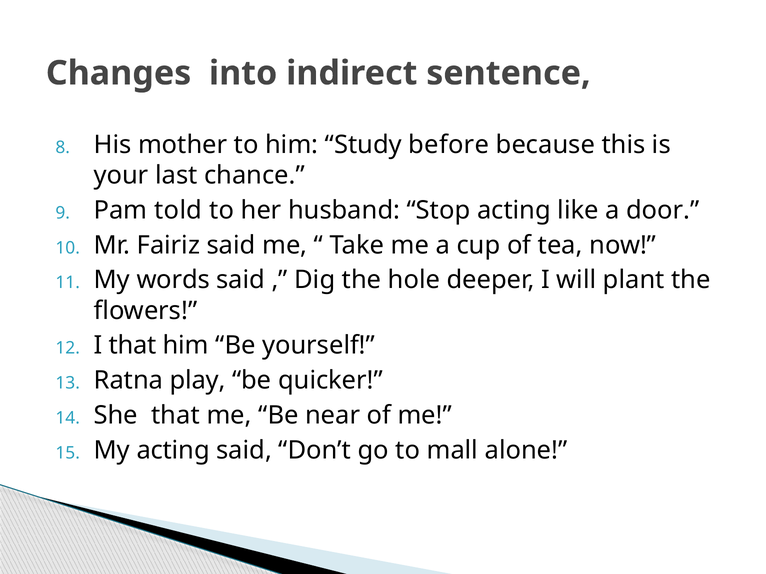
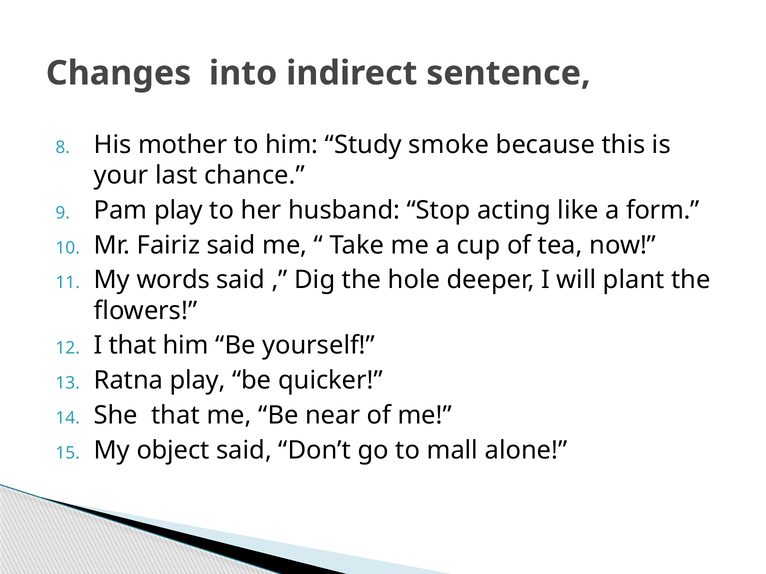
before: before -> smoke
Pam told: told -> play
door: door -> form
My acting: acting -> object
